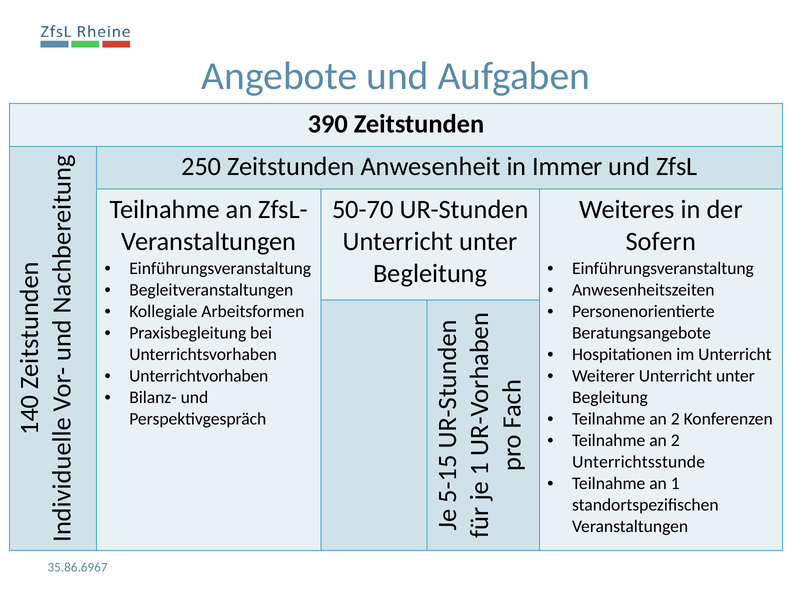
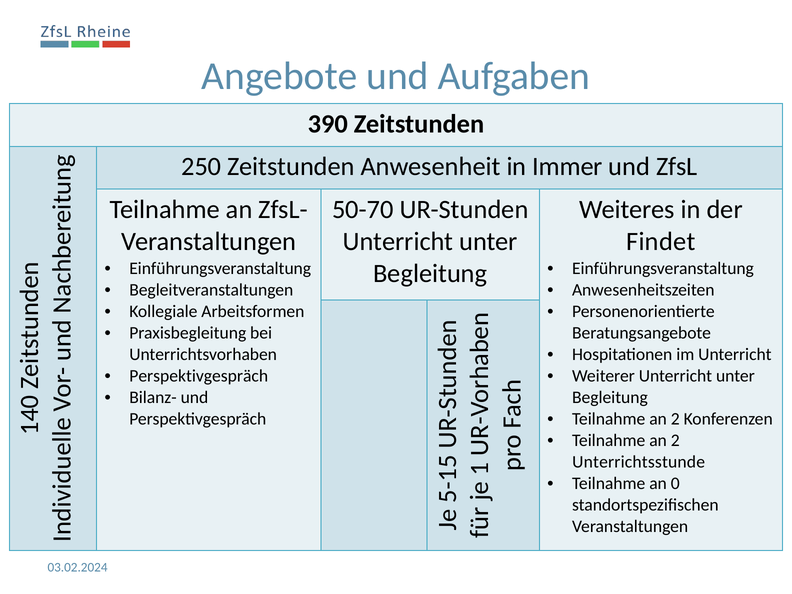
Sofern: Sofern -> Findet
Unterrichtvorhaben at (199, 376): Unterrichtvorhaben -> Perspektivgespräch
an 1: 1 -> 0
35.86.6967: 35.86.6967 -> 03.02.2024
